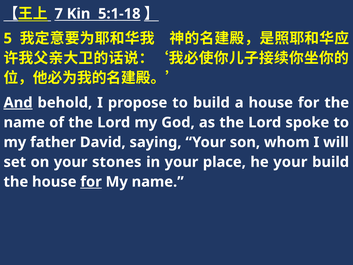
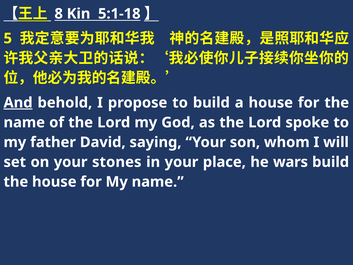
7: 7 -> 8
he your: your -> wars
for at (91, 182) underline: present -> none
